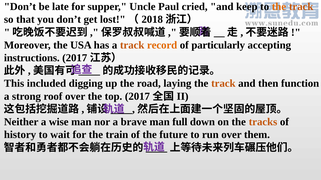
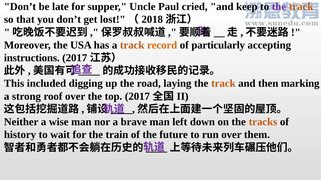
the at (279, 7) colour: orange -> purple
function: function -> marking
full: full -> left
